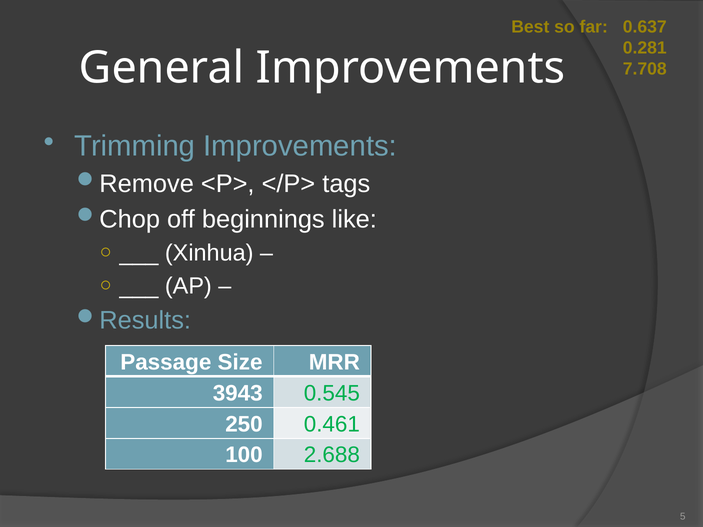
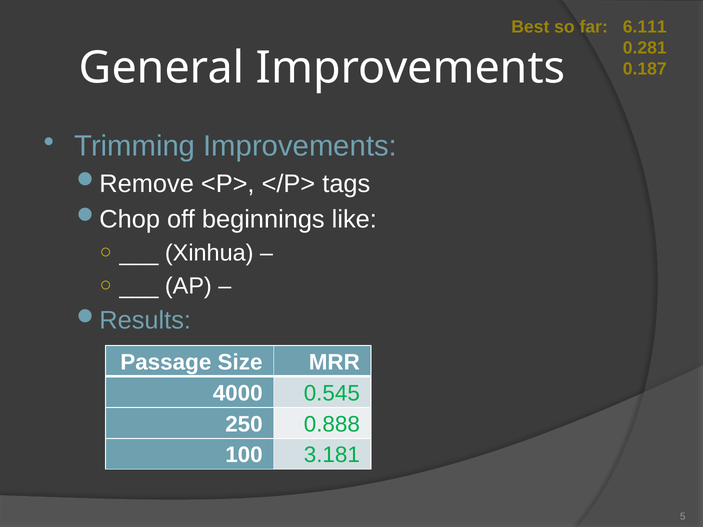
0.637: 0.637 -> 6.111
7.708: 7.708 -> 0.187
3943: 3943 -> 4000
0.461: 0.461 -> 0.888
2.688: 2.688 -> 3.181
